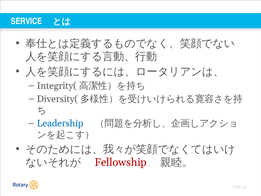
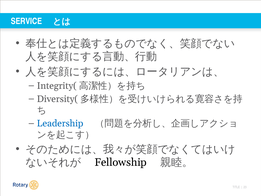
Fellowship colour: red -> black
